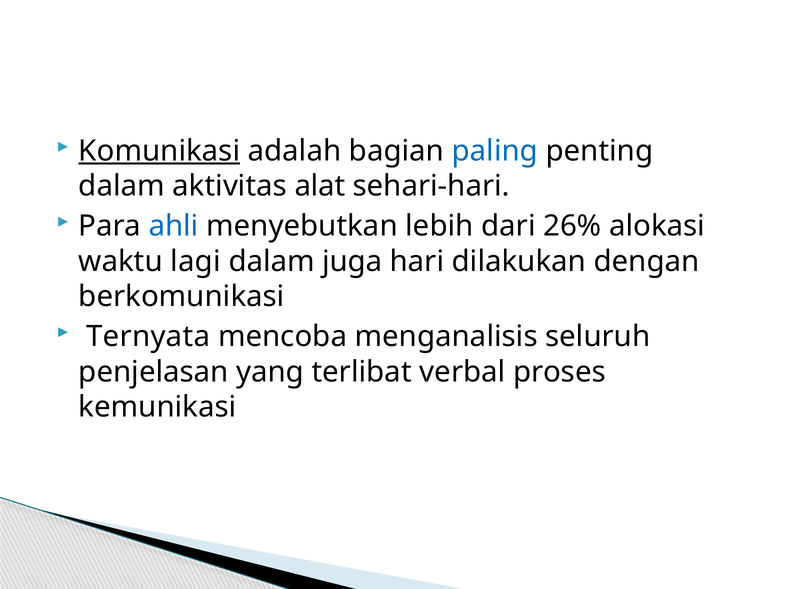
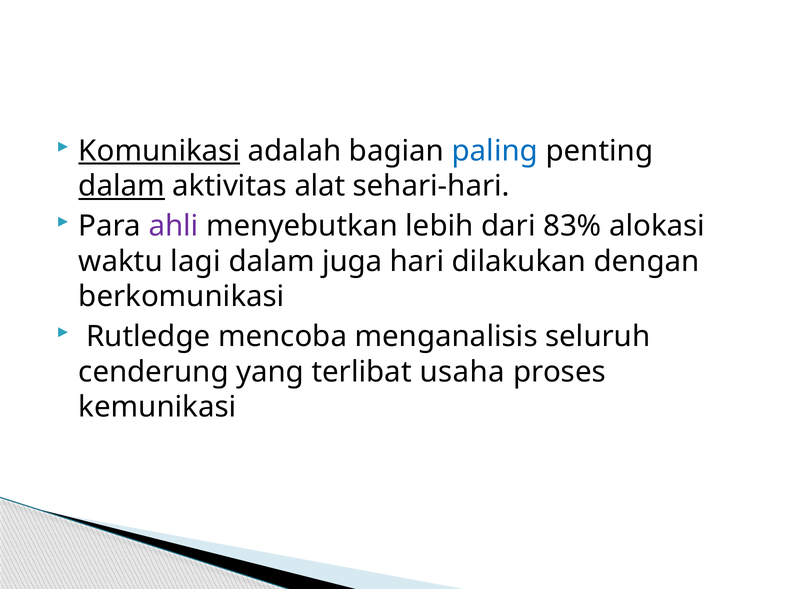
dalam at (122, 186) underline: none -> present
ahli colour: blue -> purple
26%: 26% -> 83%
Ternyata: Ternyata -> Rutledge
penjelasan: penjelasan -> cenderung
verbal: verbal -> usaha
